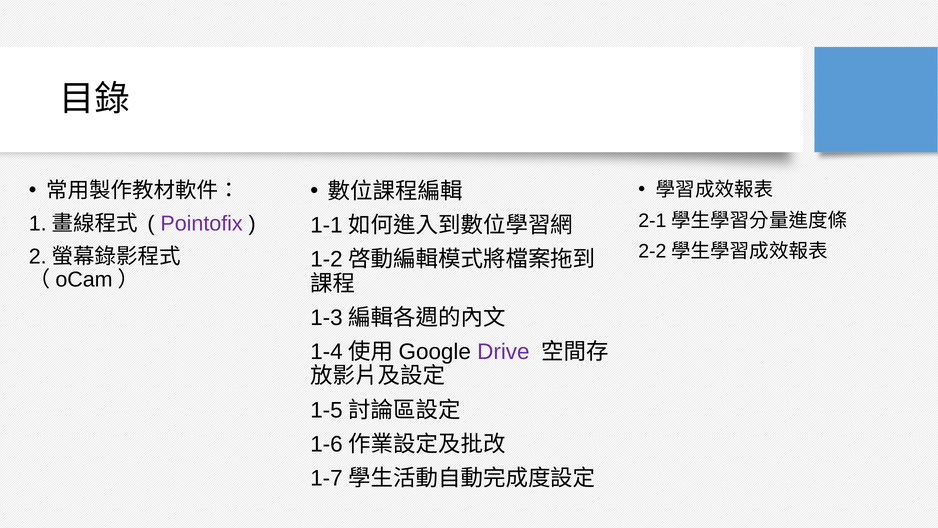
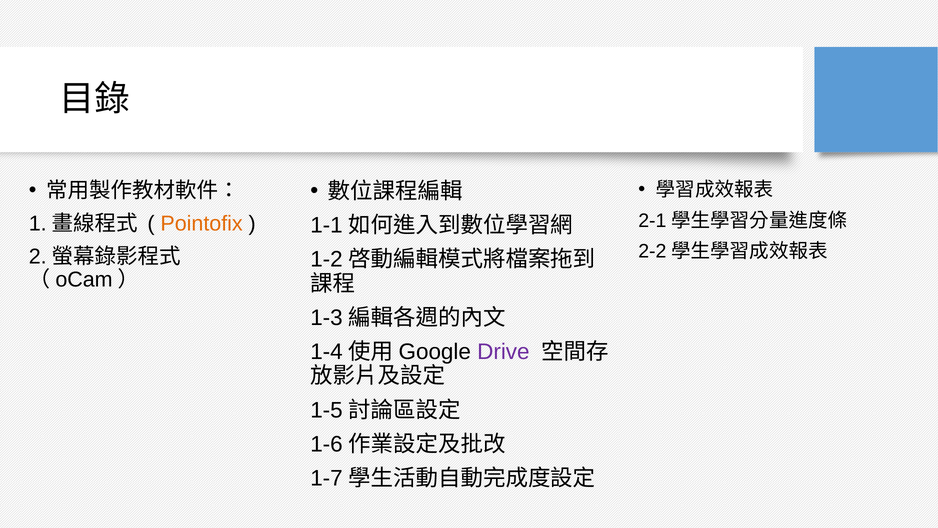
Pointofix colour: purple -> orange
